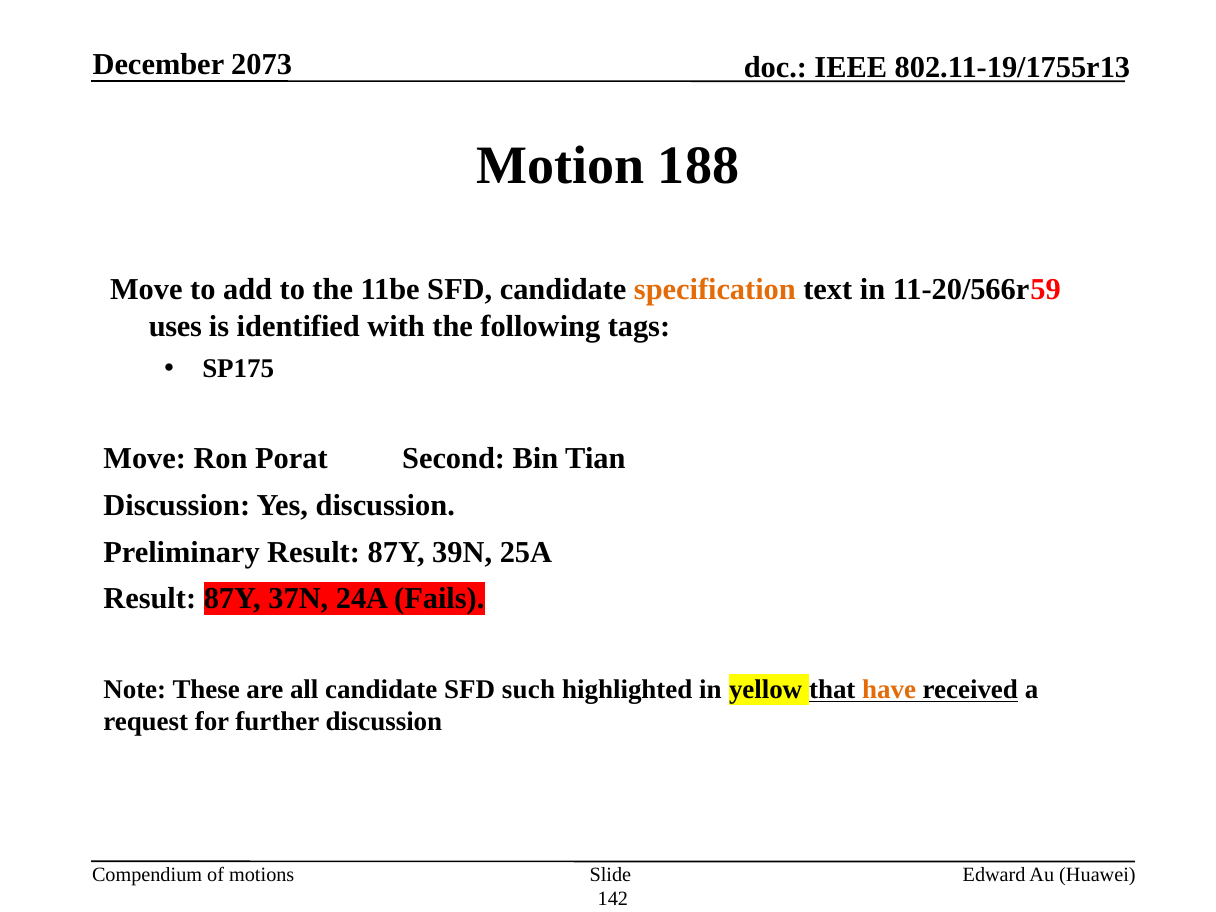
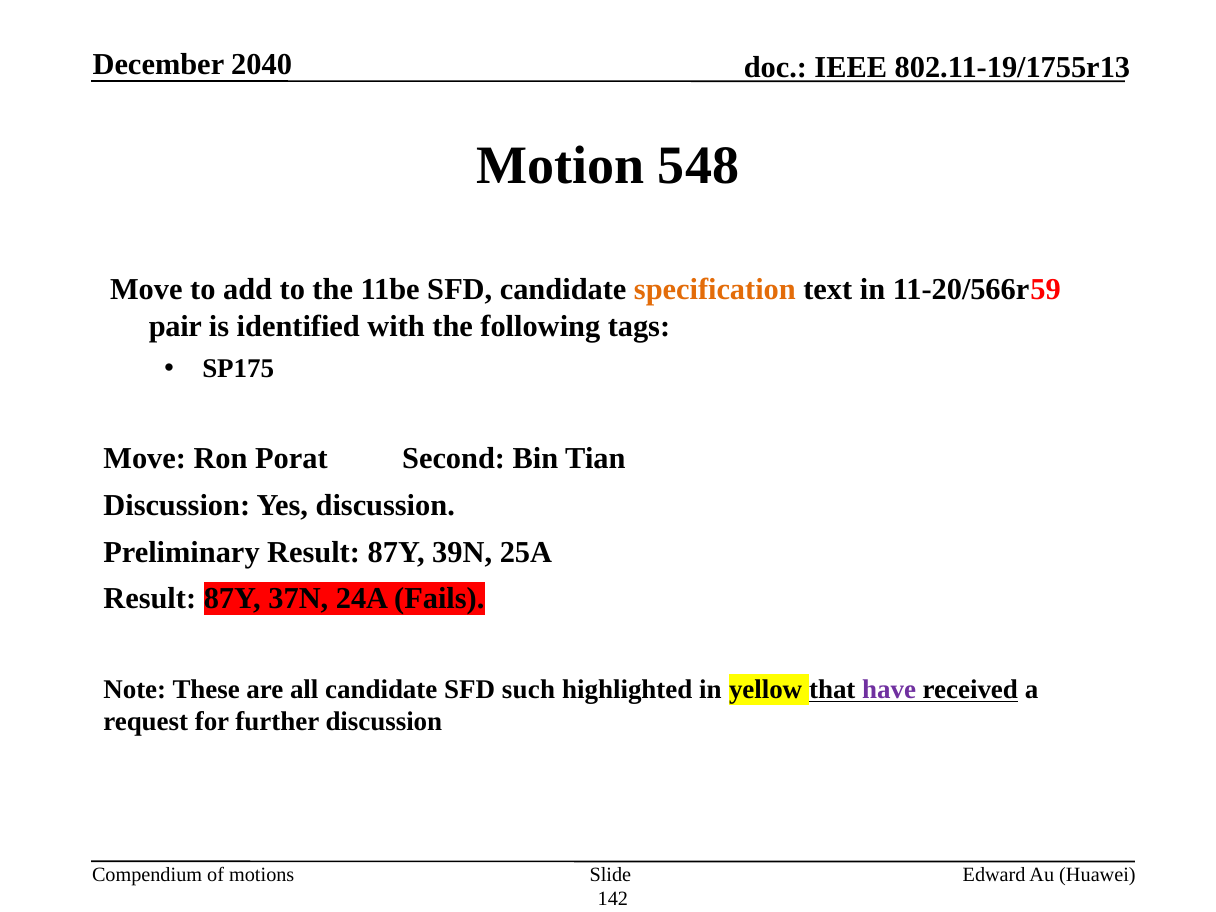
2073: 2073 -> 2040
188: 188 -> 548
uses: uses -> pair
have colour: orange -> purple
